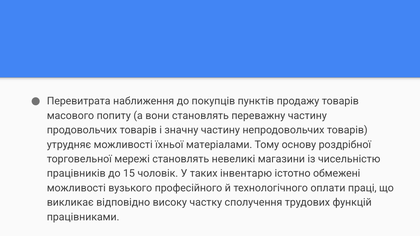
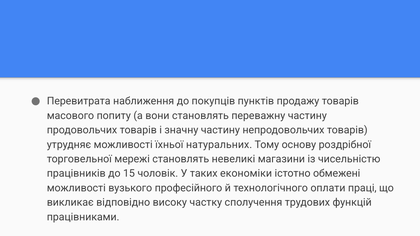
матеріалами: матеріалами -> натуральних
інвентарю: інвентарю -> економіки
